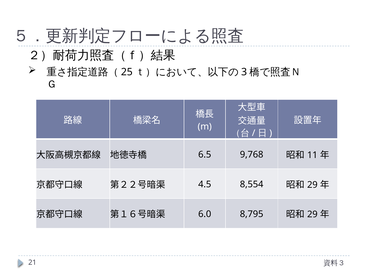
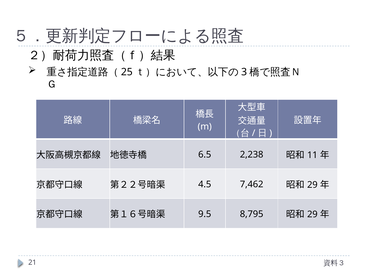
9,768: 9,768 -> 2,238
8,554: 8,554 -> 7,462
6.0: 6.0 -> 9.5
